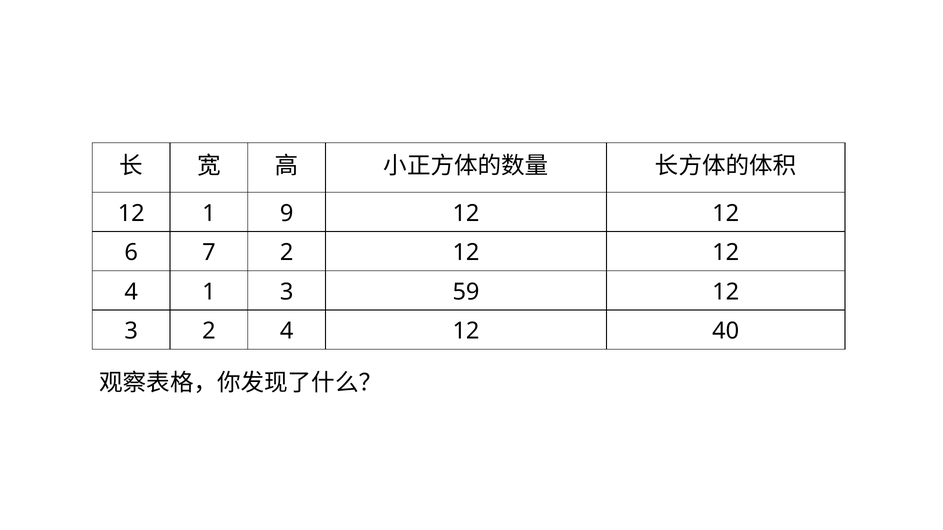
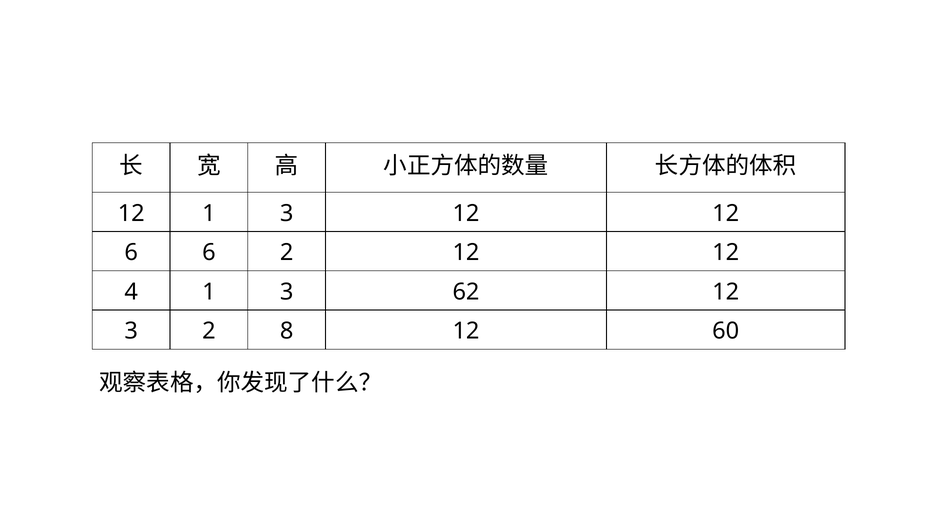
12 1 9: 9 -> 3
6 7: 7 -> 6
59: 59 -> 62
2 4: 4 -> 8
40: 40 -> 60
